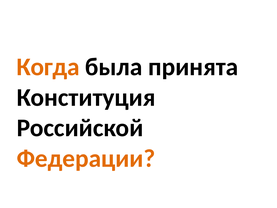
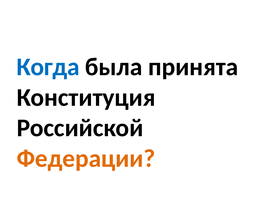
Когда colour: orange -> blue
